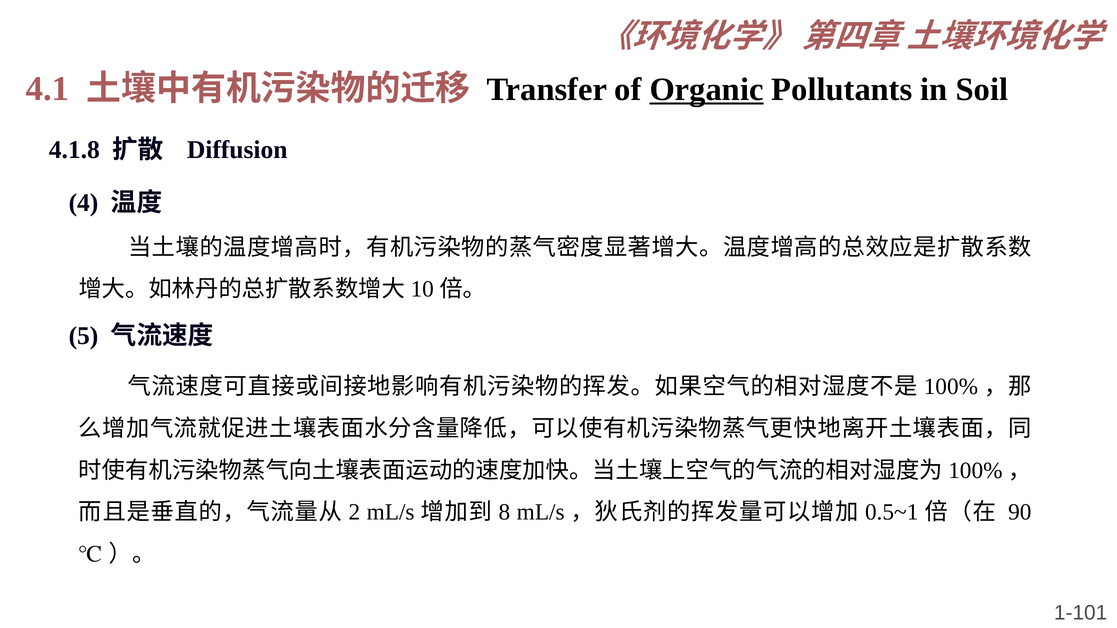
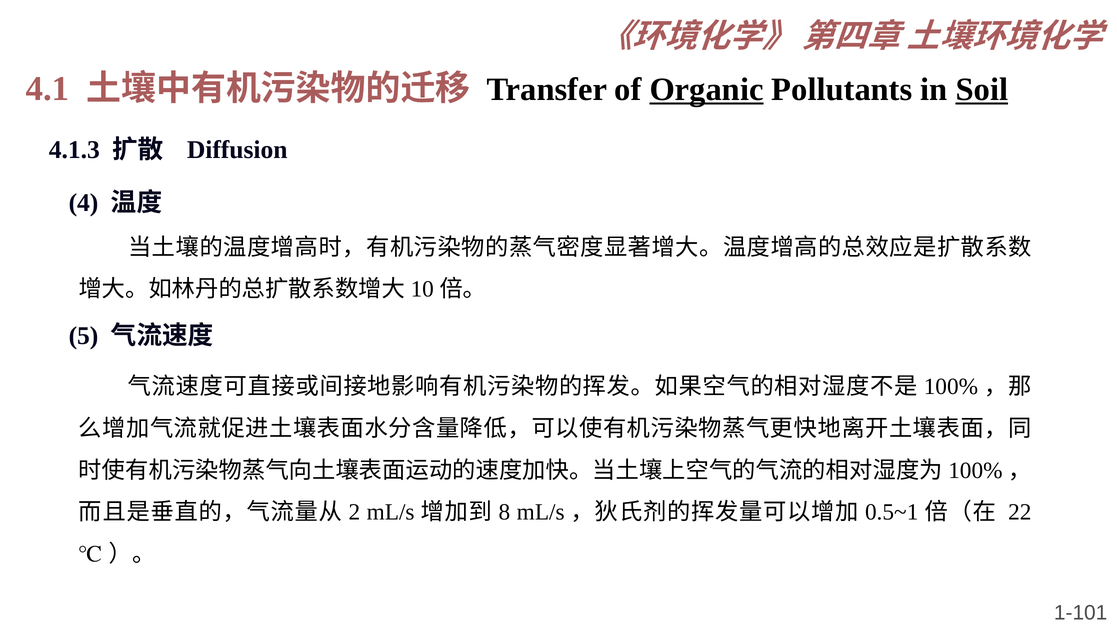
Soil underline: none -> present
4.1.8: 4.1.8 -> 4.1.3
90: 90 -> 22
